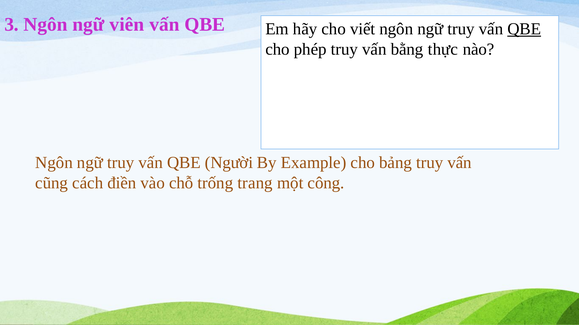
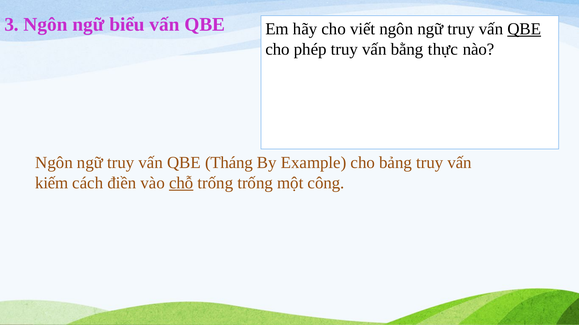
viên: viên -> biểu
Người: Người -> Tháng
cũng: cũng -> kiếm
chỗ underline: none -> present
trống trang: trang -> trống
